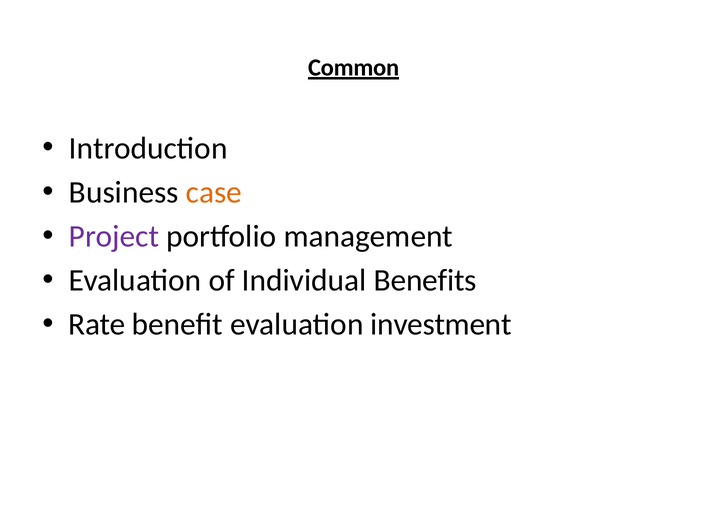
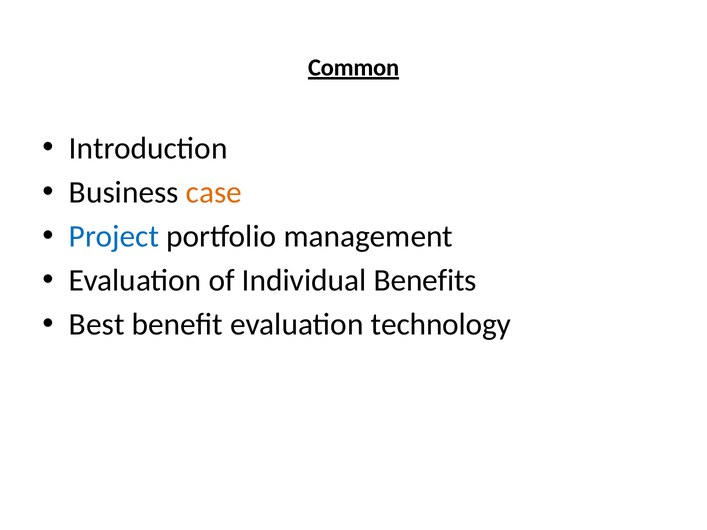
Project colour: purple -> blue
Rate: Rate -> Best
investment: investment -> technology
